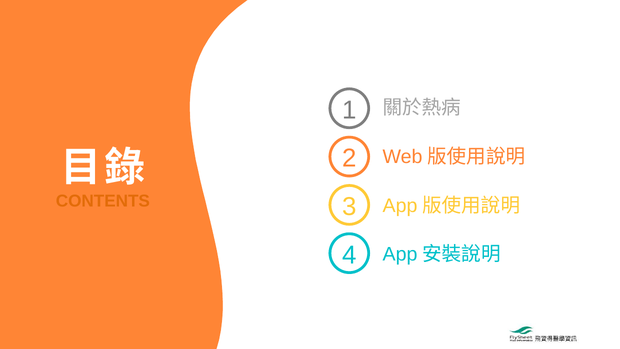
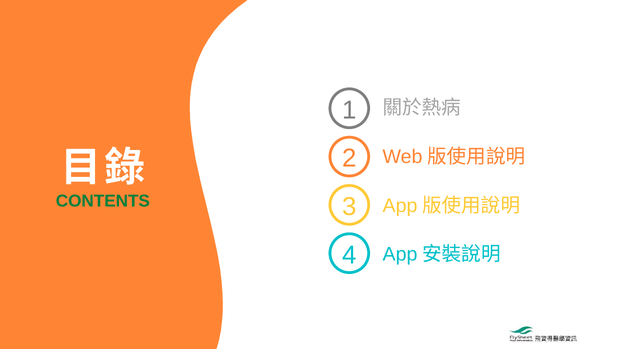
CONTENTS colour: orange -> green
